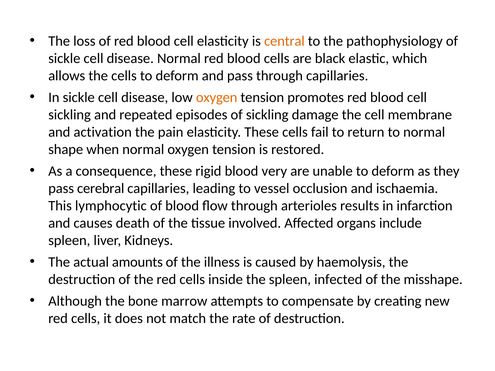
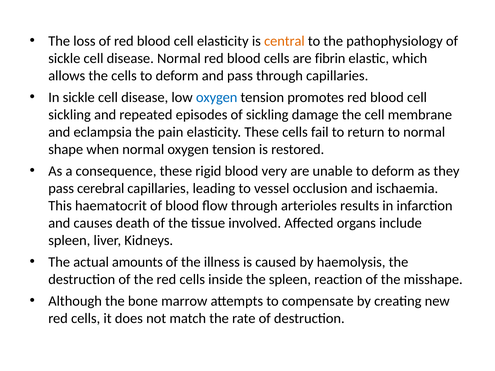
black: black -> fibrin
oxygen at (217, 97) colour: orange -> blue
activation: activation -> eclampsia
lymphocytic: lymphocytic -> haematocrit
infected: infected -> reaction
